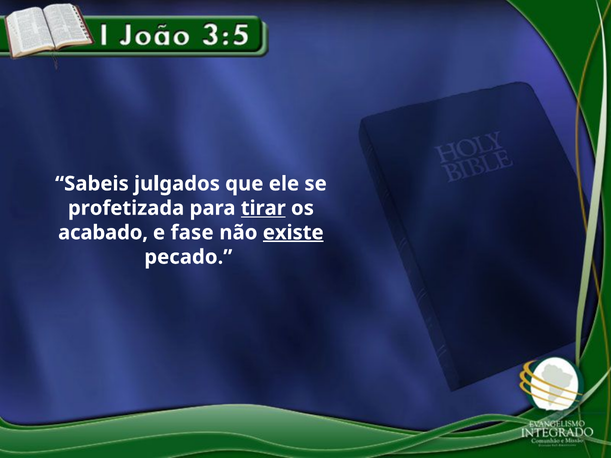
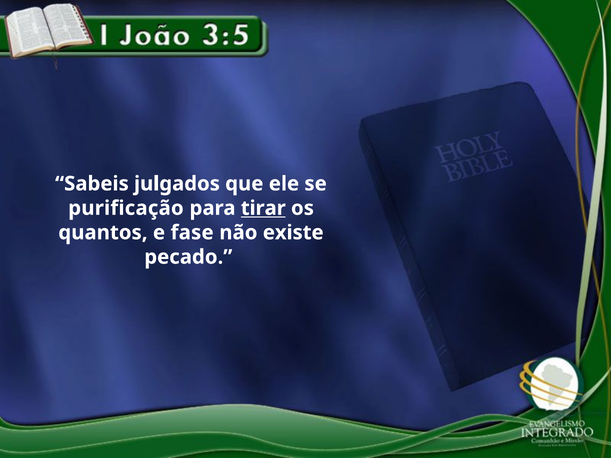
profetizada: profetizada -> purificação
acabado: acabado -> quantos
existe underline: present -> none
